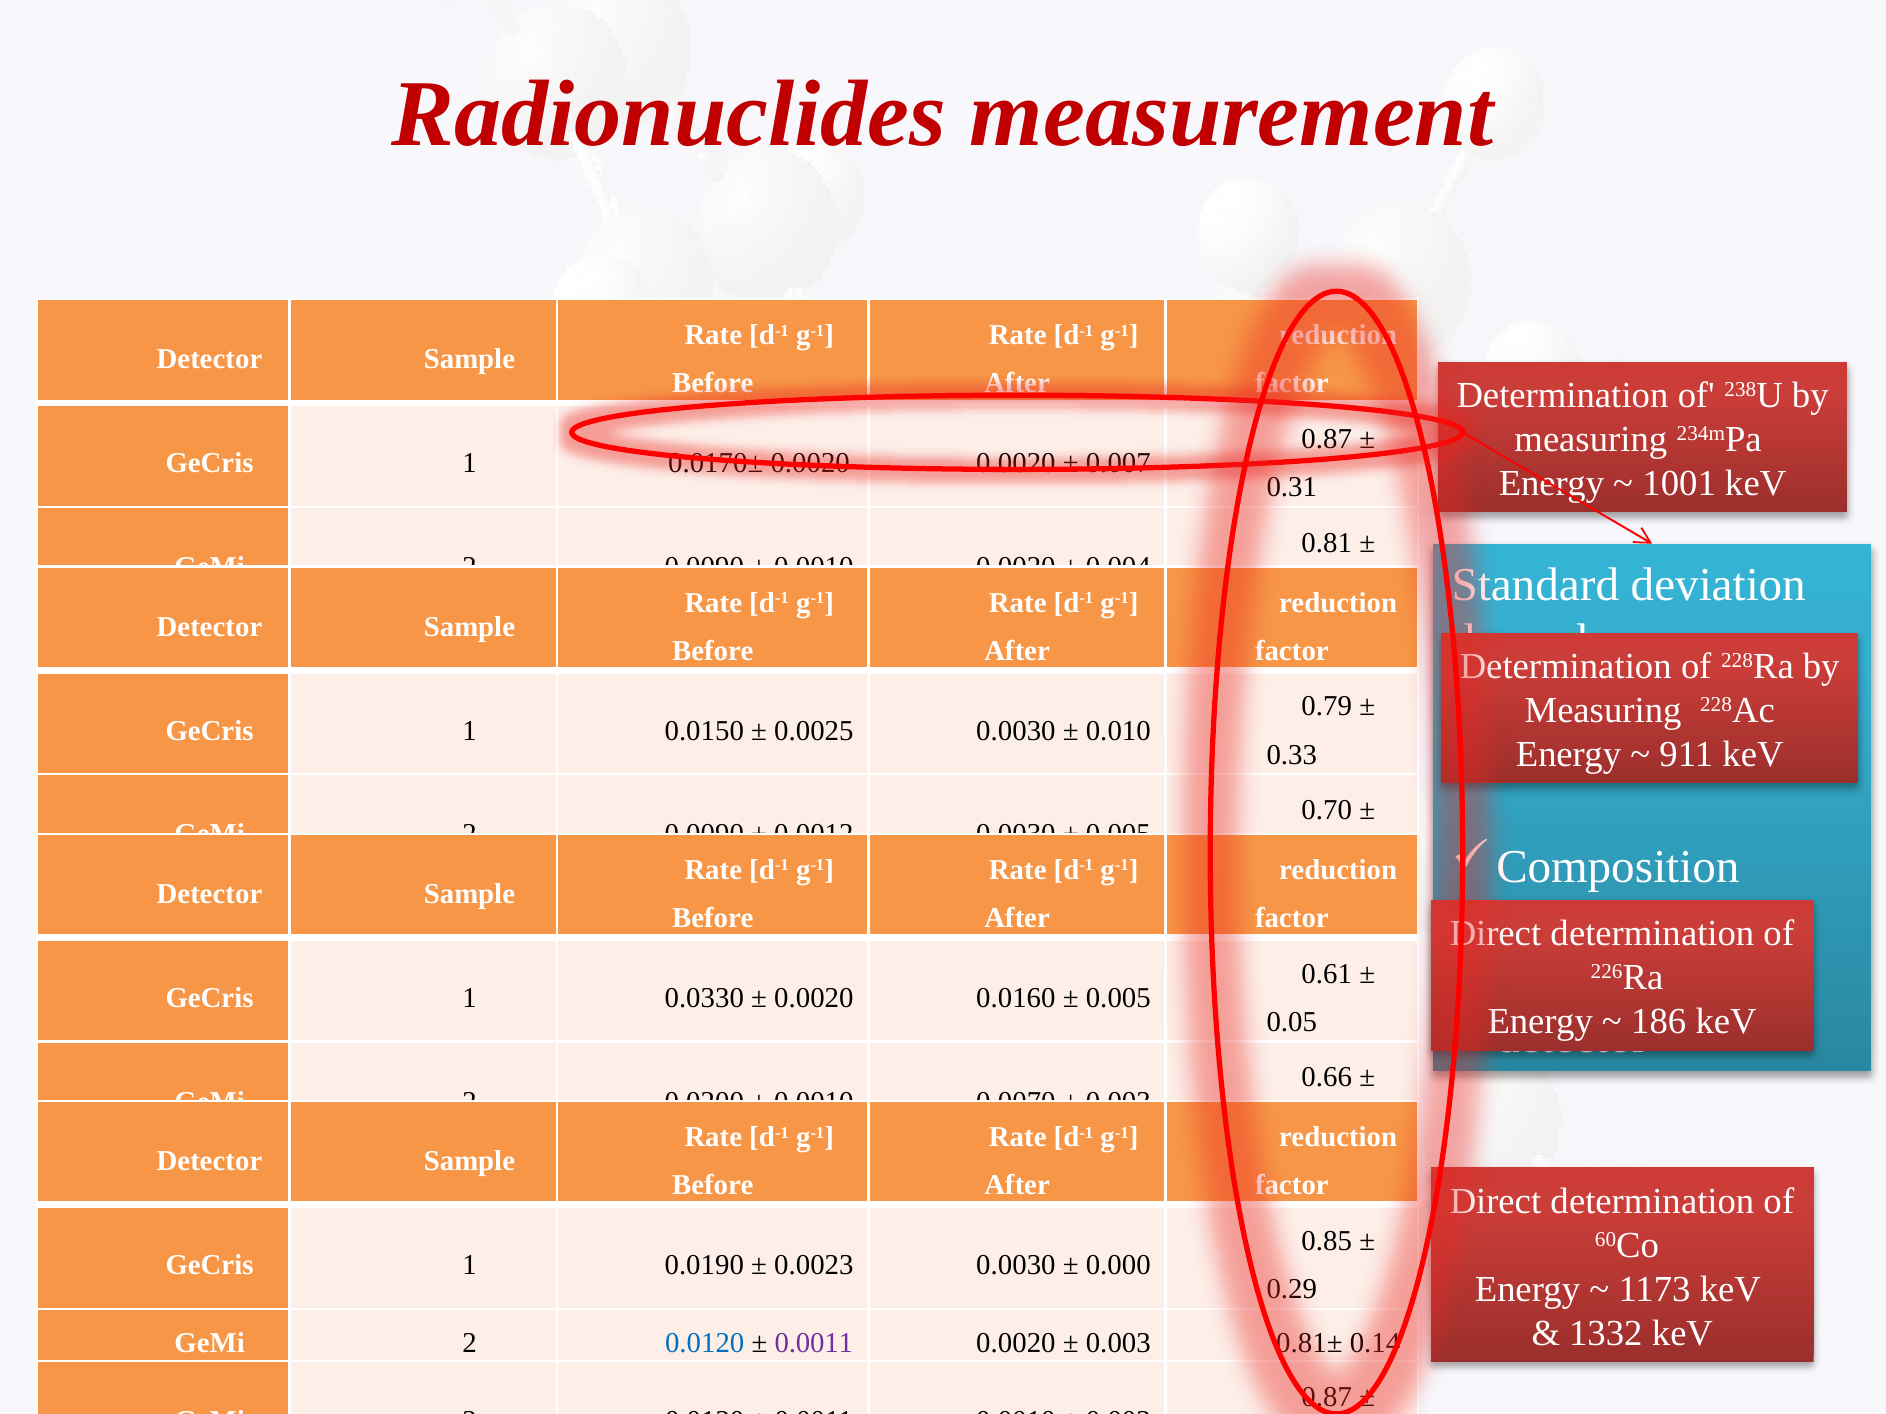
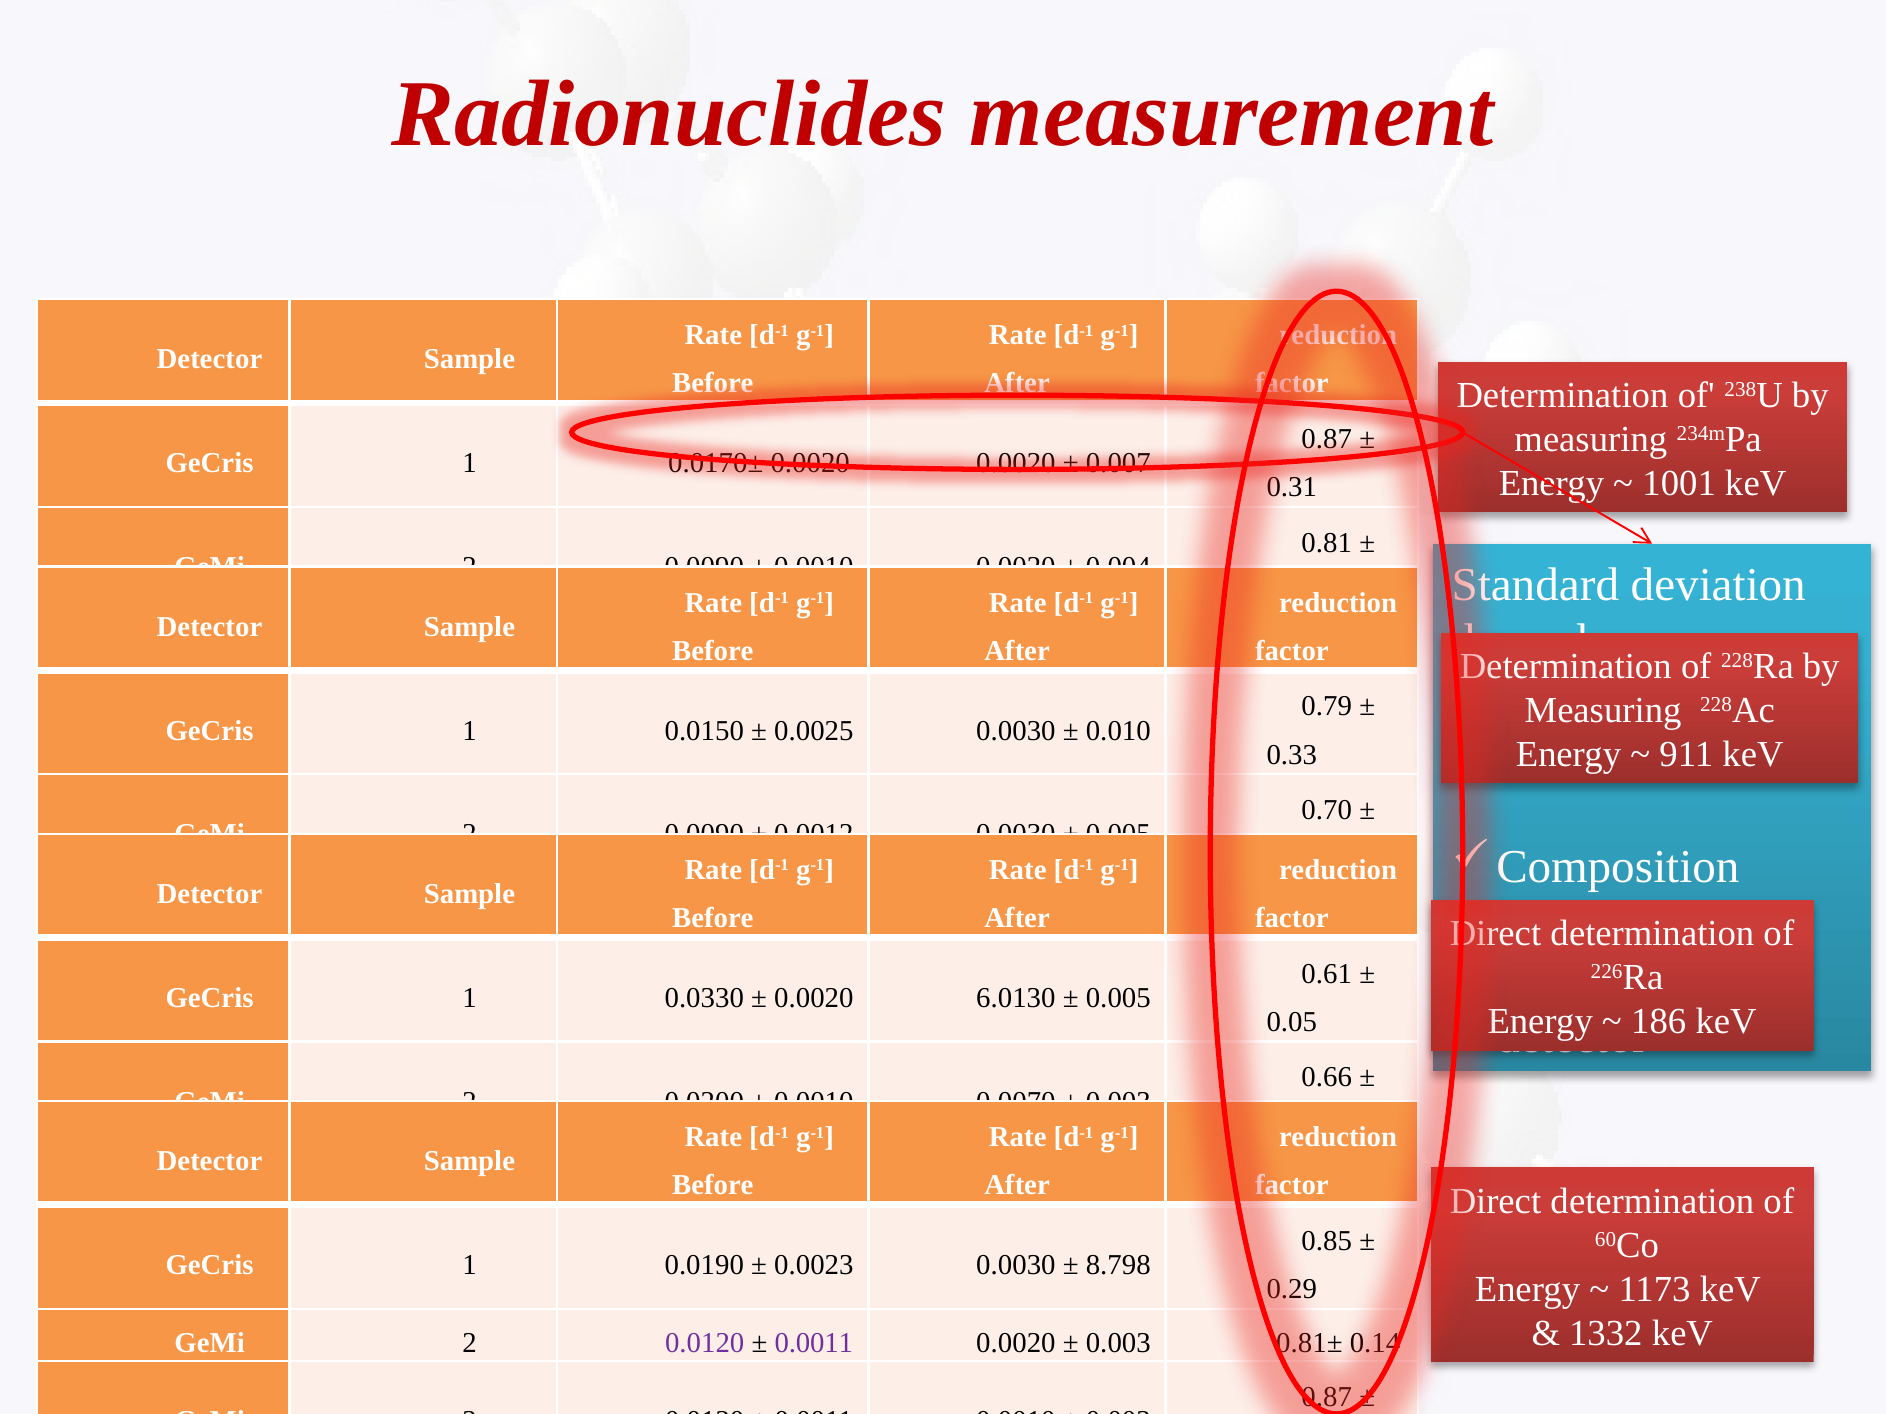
0.0160: 0.0160 -> 6.0130
0.000: 0.000 -> 8.798
0.0120 at (705, 1343) colour: blue -> purple
